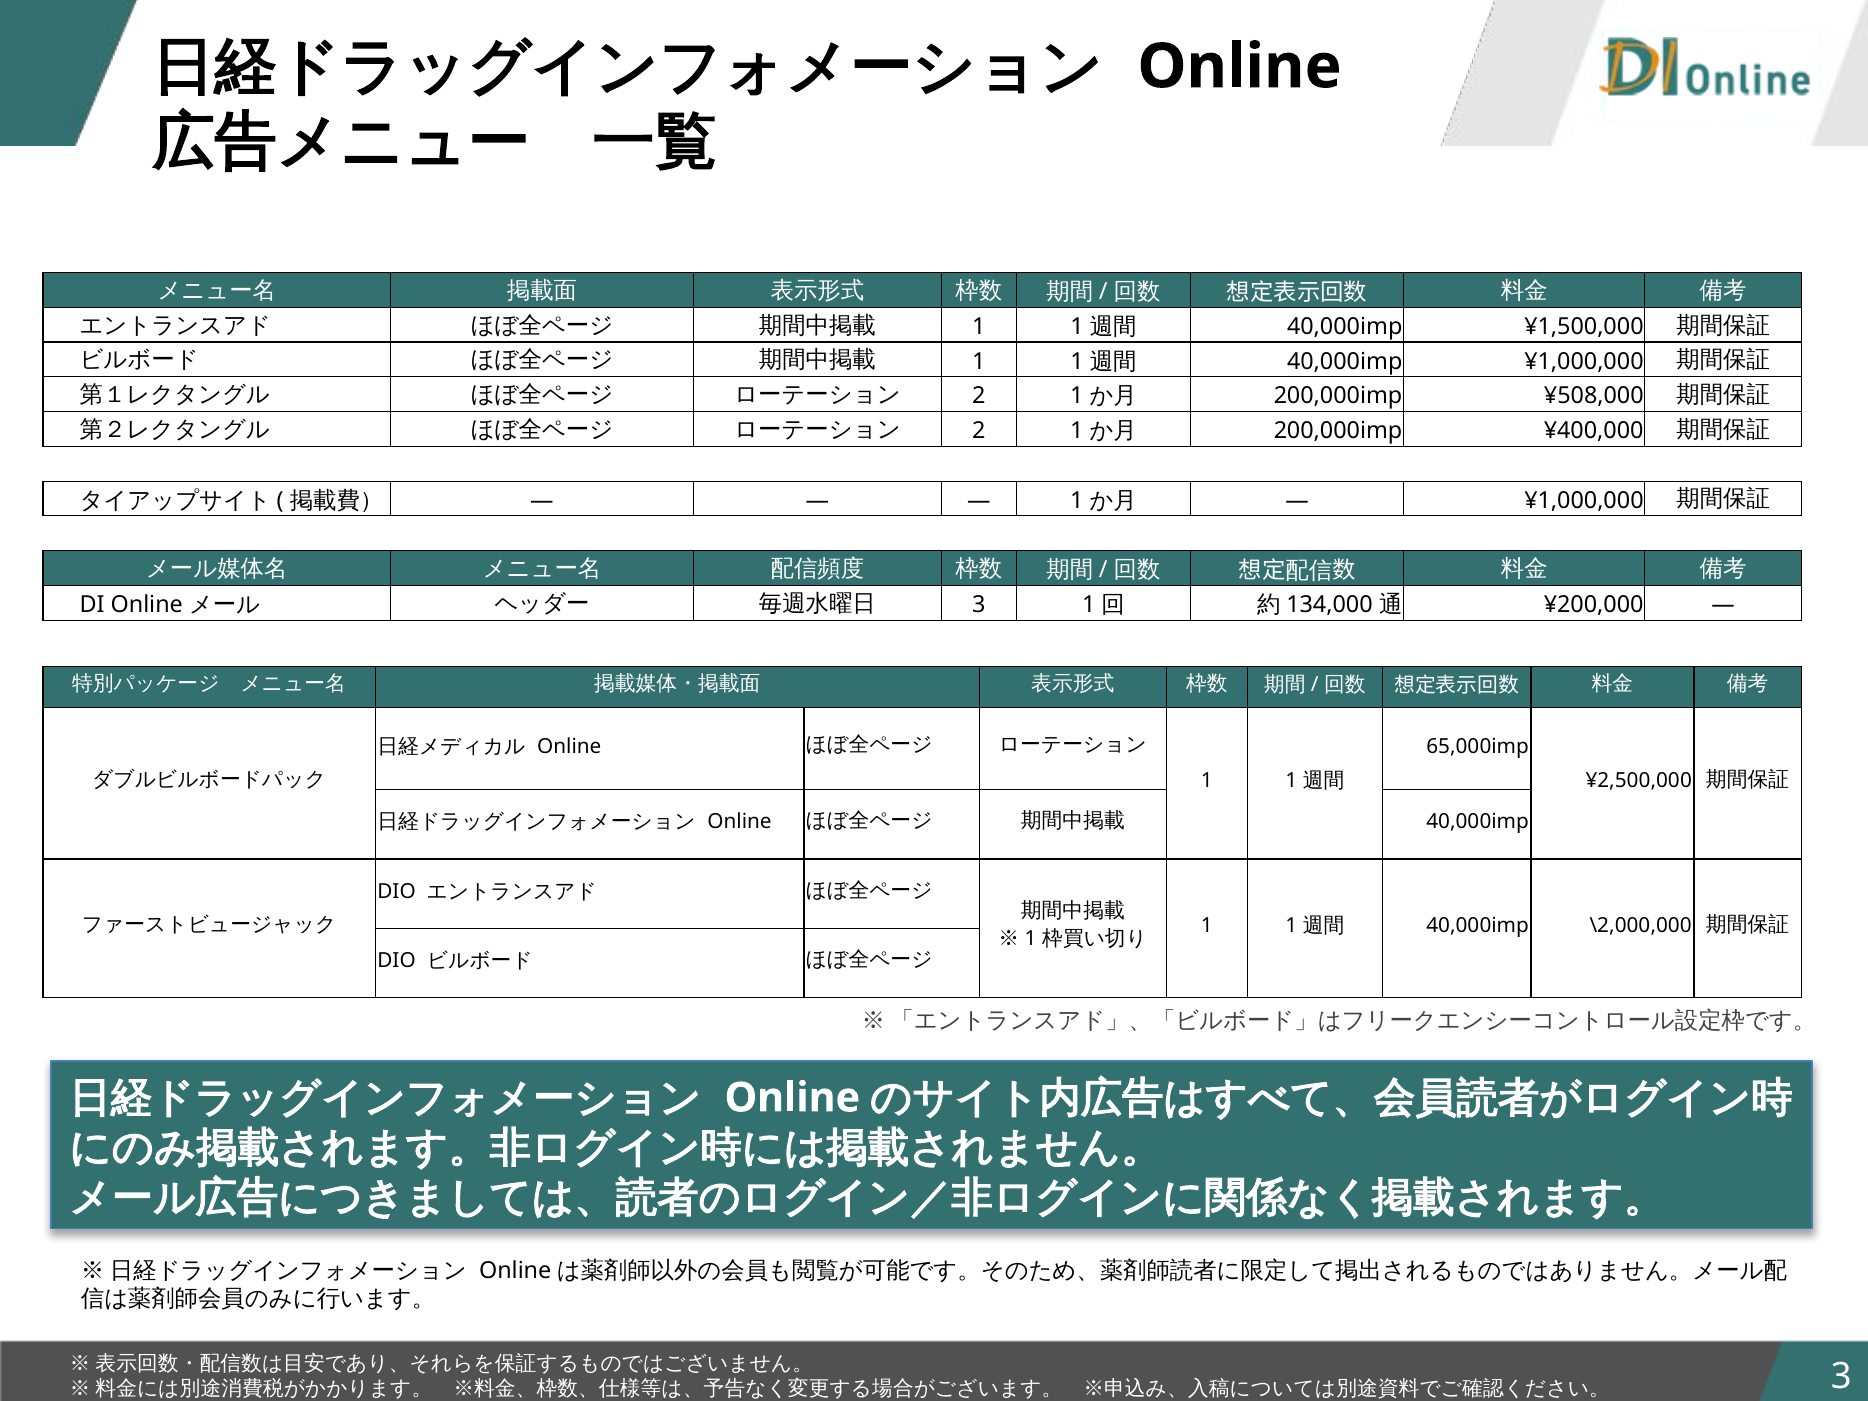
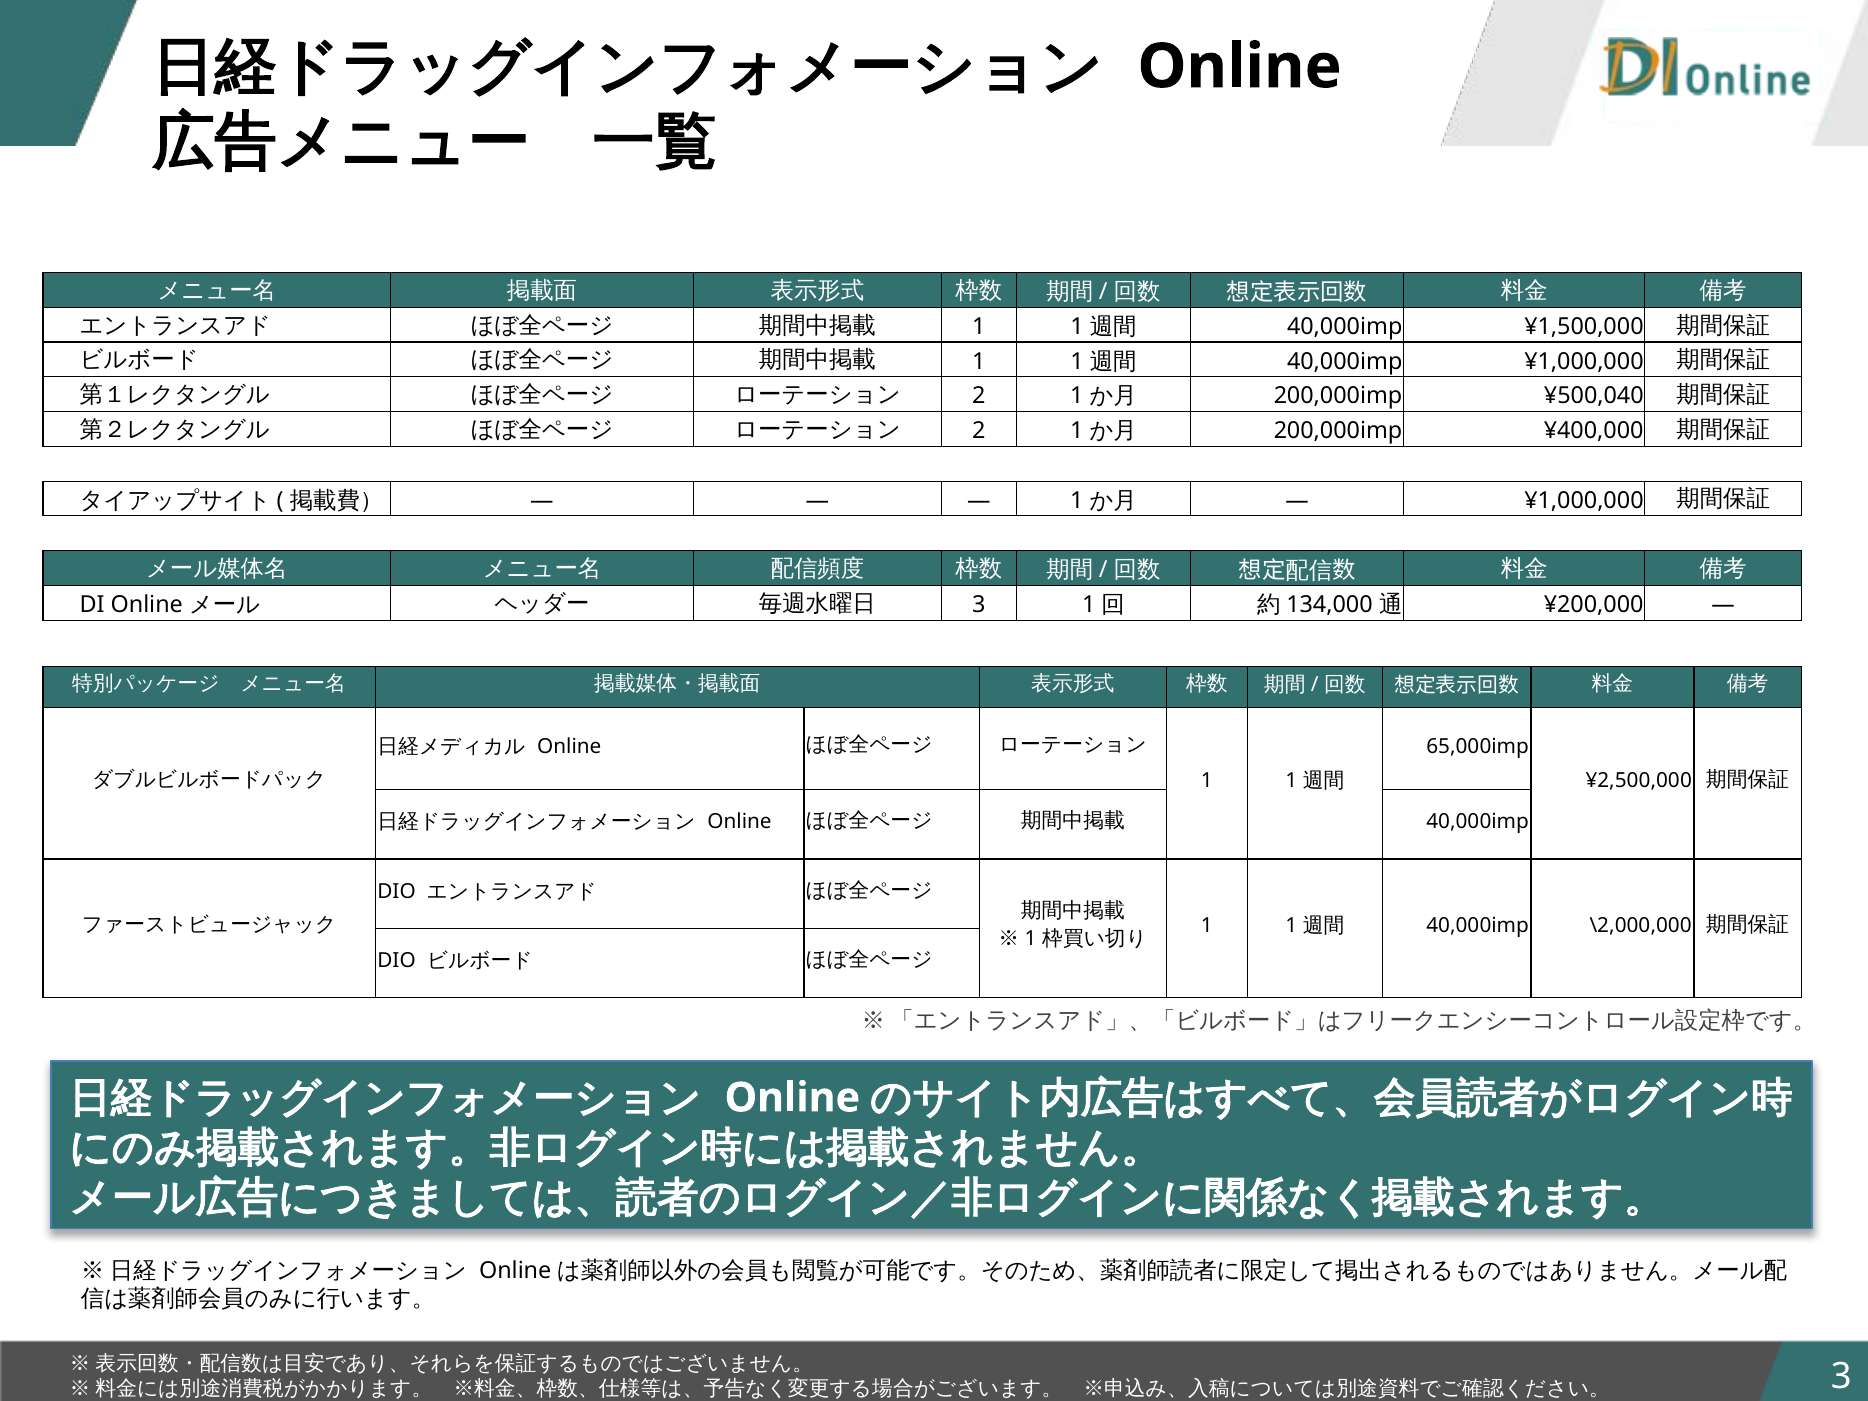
¥508,000: ¥508,000 -> ¥500,040
